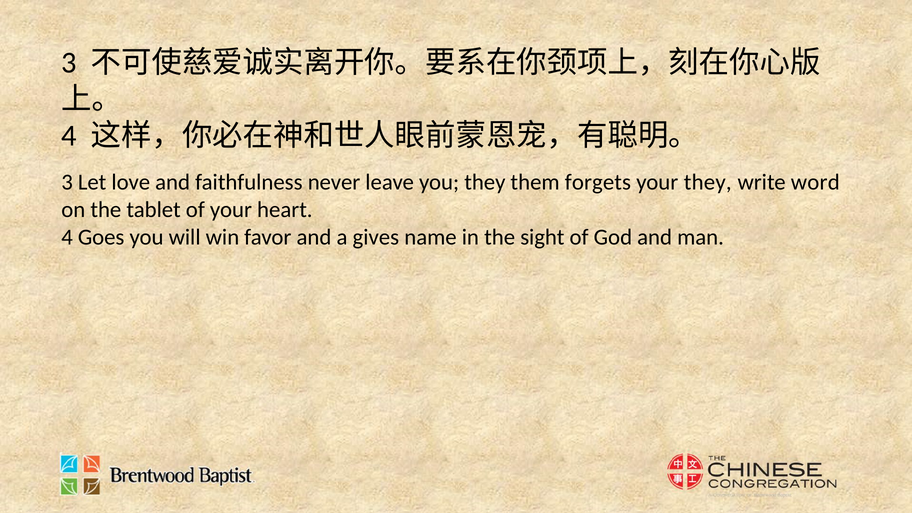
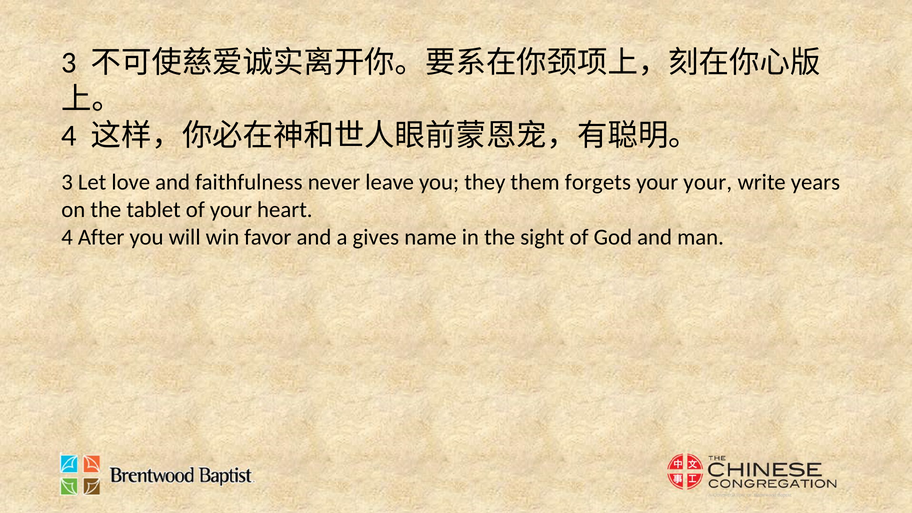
your they: they -> your
word: word -> years
Goes: Goes -> After
